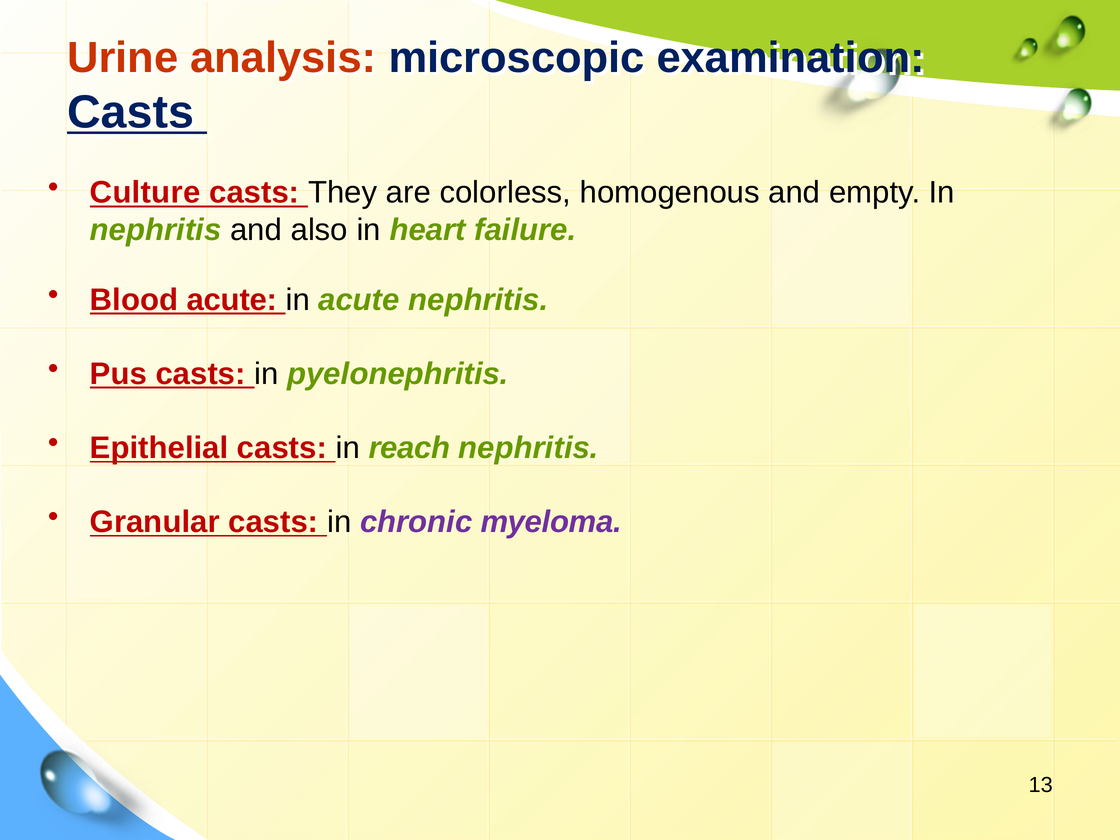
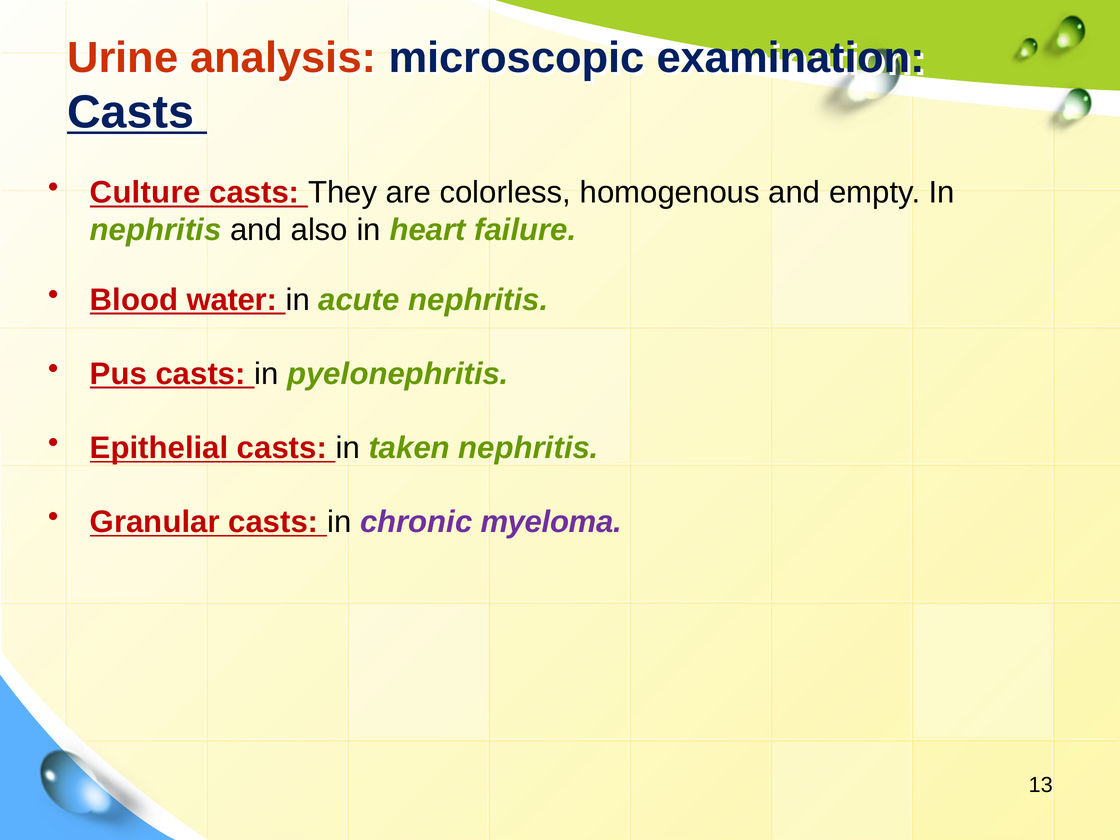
Blood acute: acute -> water
reach: reach -> taken
